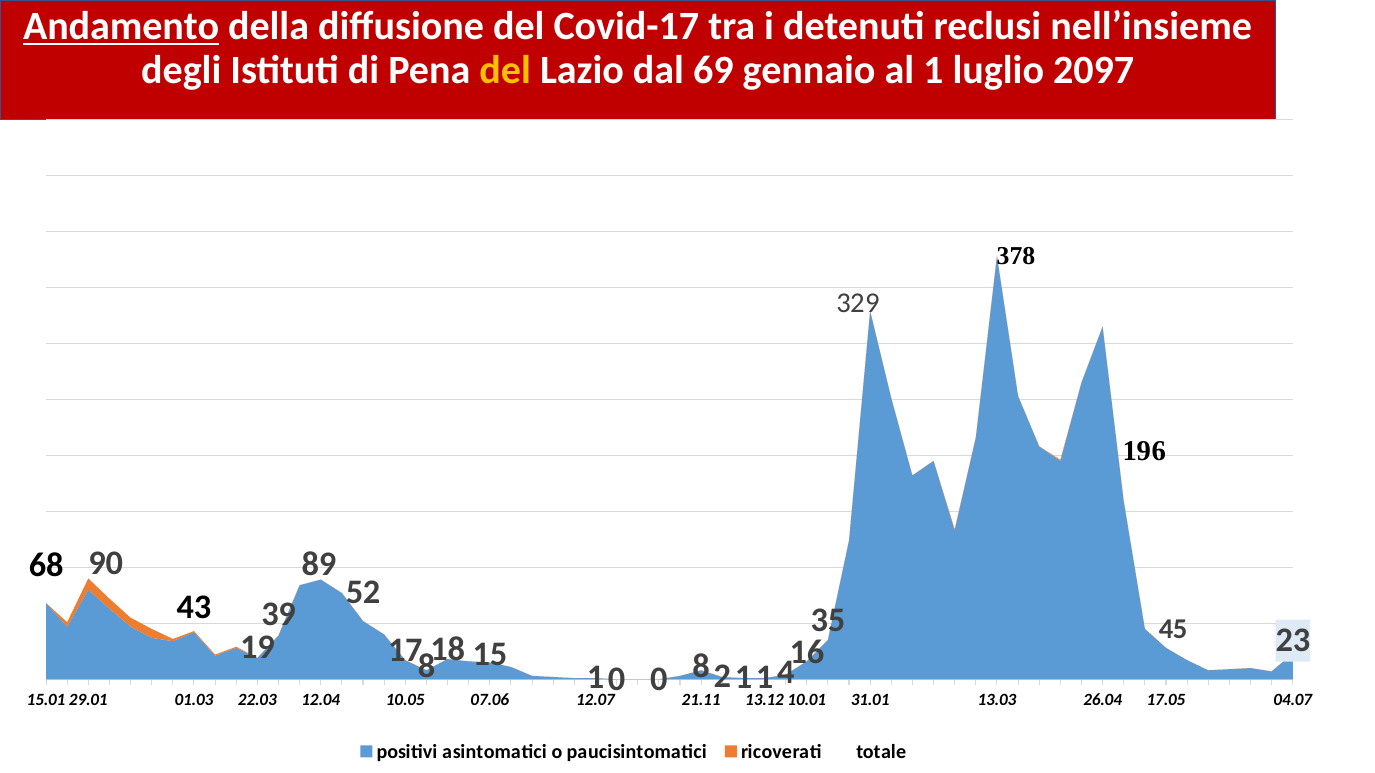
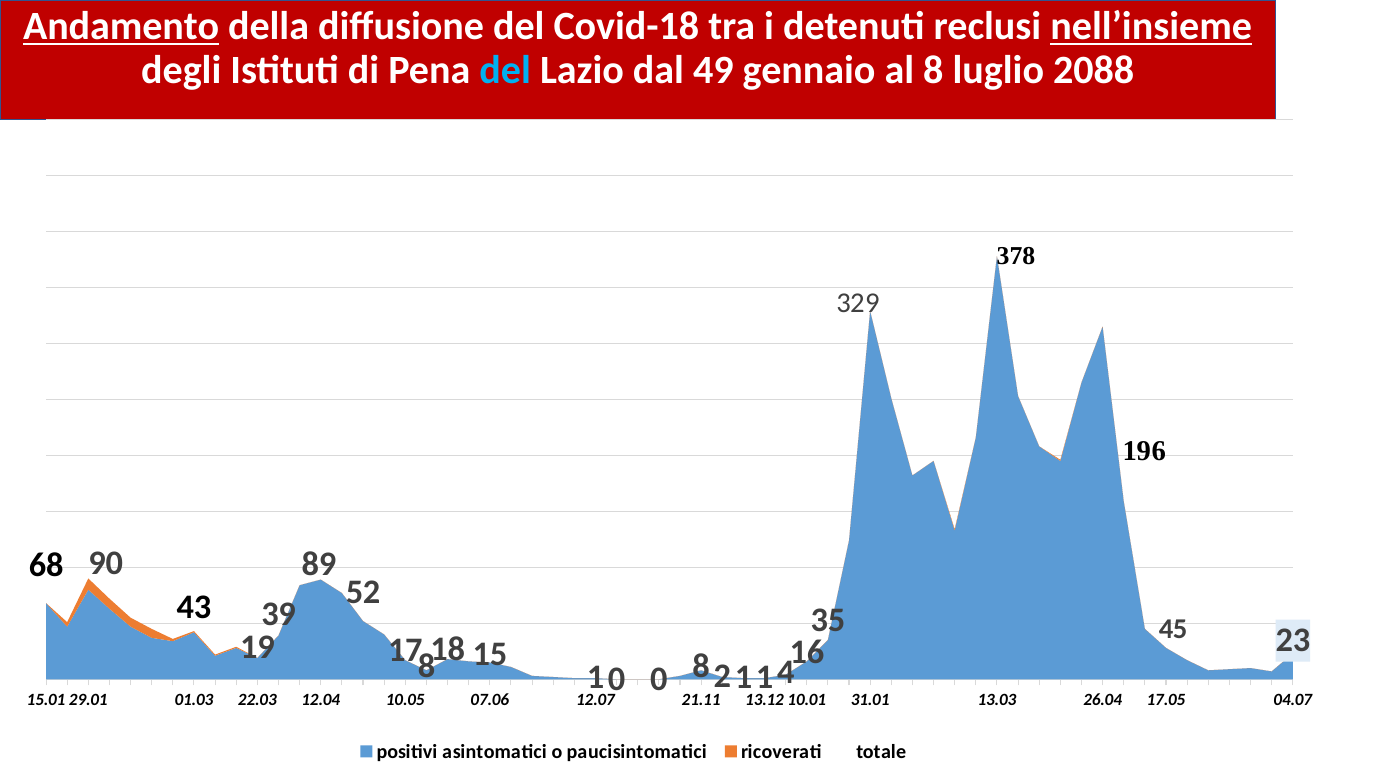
Covid-17: Covid-17 -> Covid-18
nell’insieme underline: none -> present
del at (505, 70) colour: yellow -> light blue
69: 69 -> 49
al 1: 1 -> 8
2097: 2097 -> 2088
